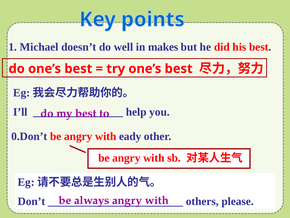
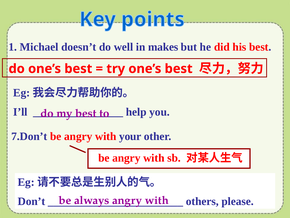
0.Don’t: 0.Don’t -> 7.Don’t
eady: eady -> your
